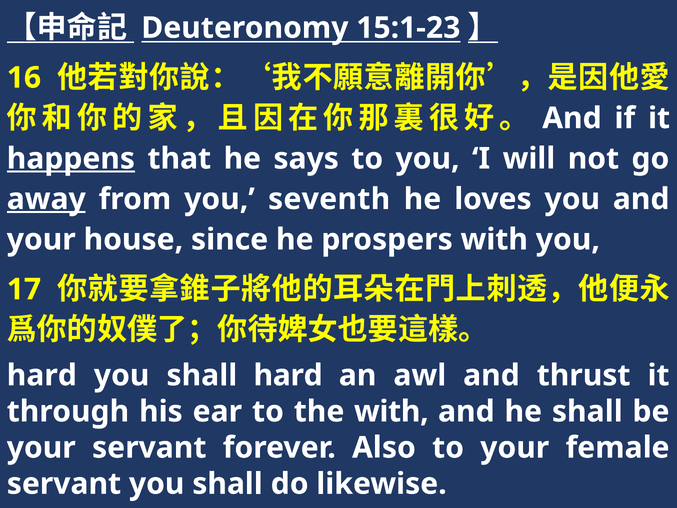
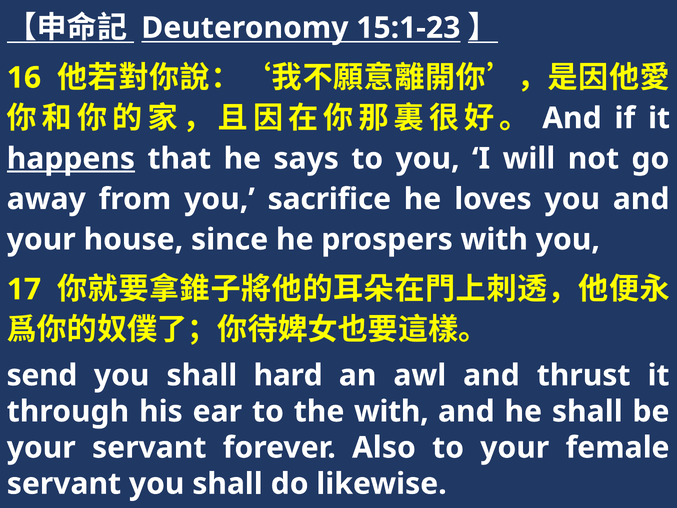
away underline: present -> none
seventh: seventh -> sacrifice
hard at (42, 375): hard -> send
